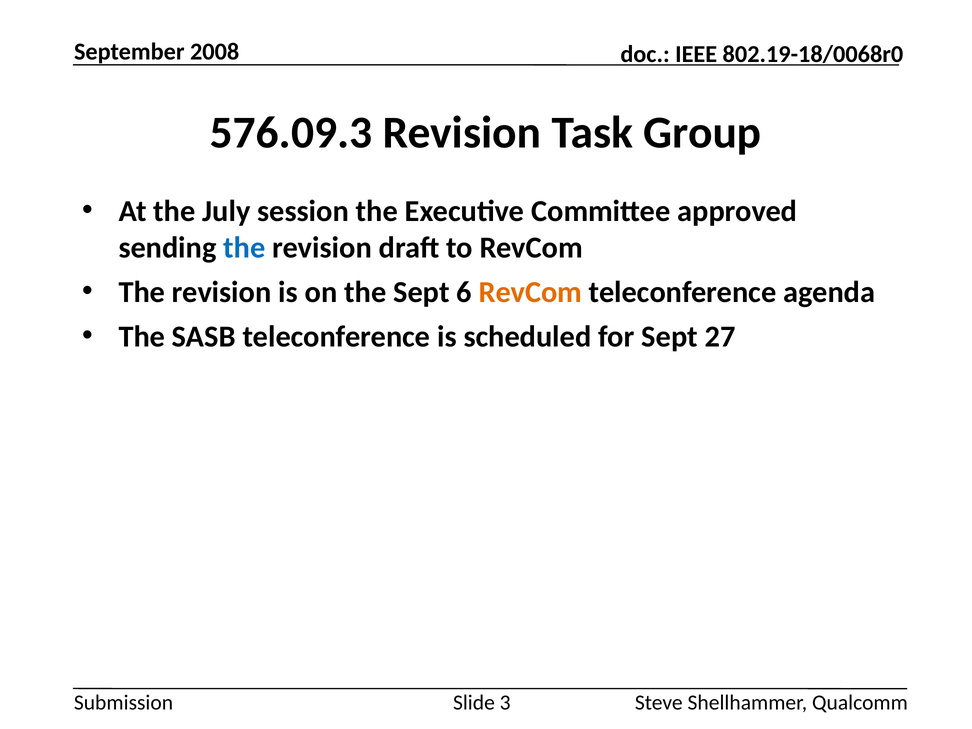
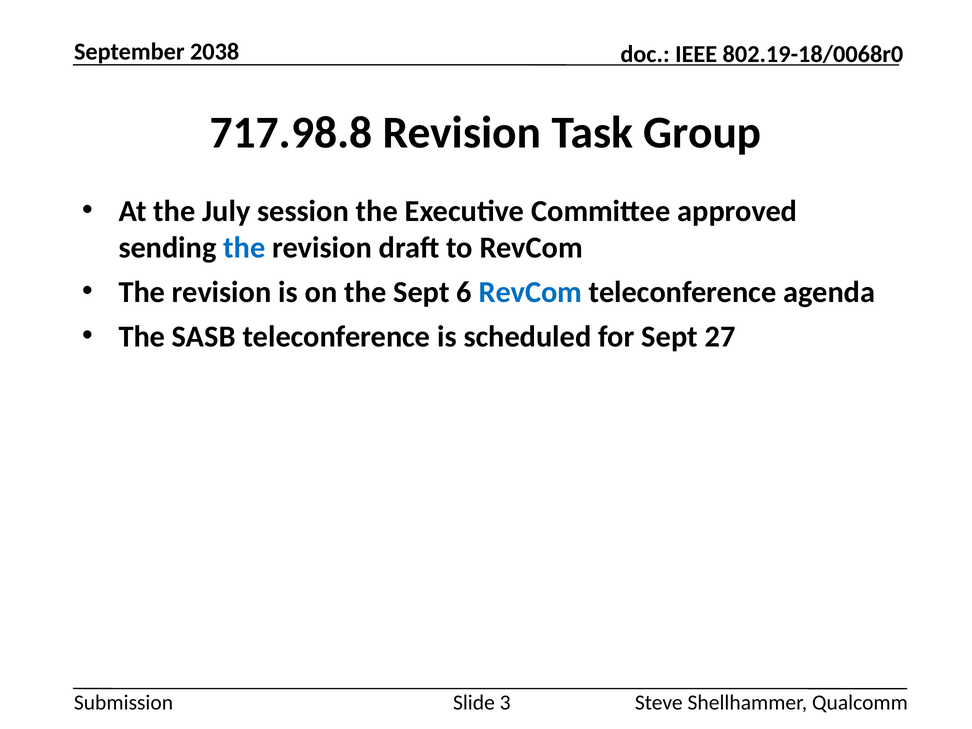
2008: 2008 -> 2038
576.09.3: 576.09.3 -> 717.98.8
RevCom at (530, 292) colour: orange -> blue
